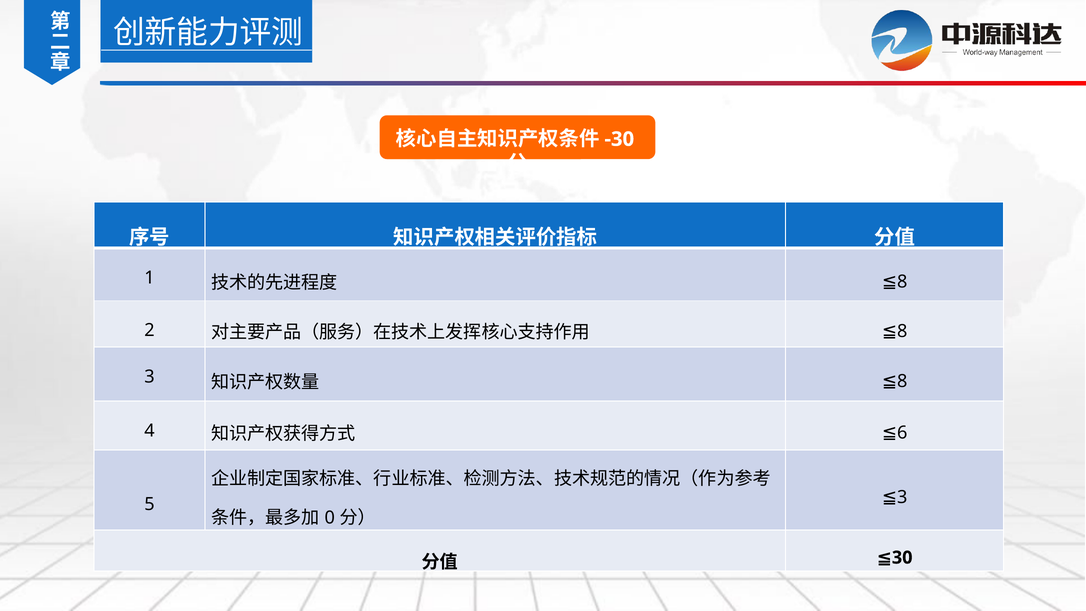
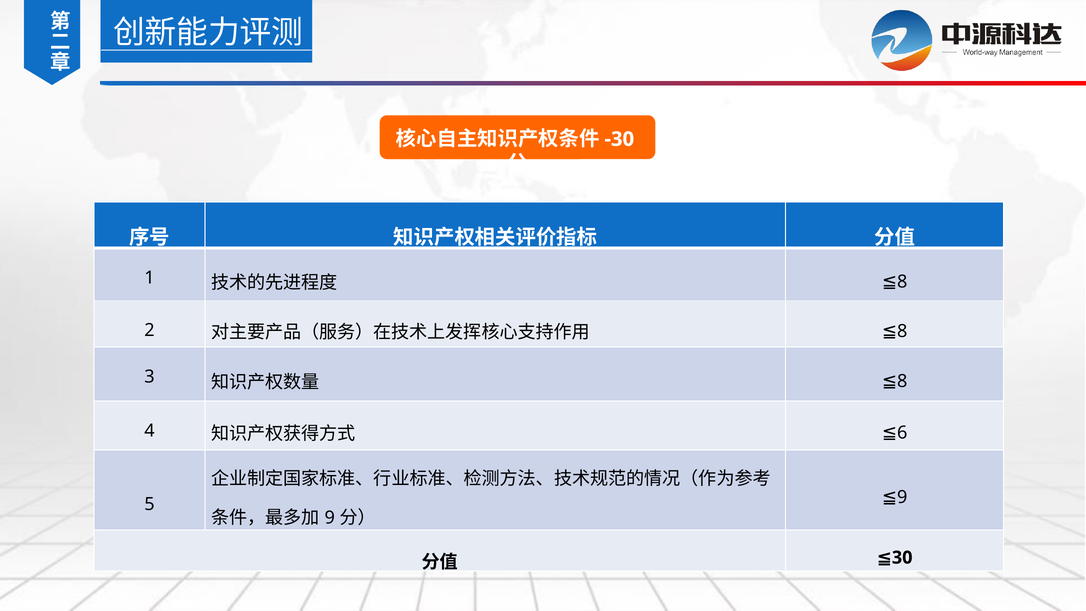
3 at (902, 497): 3 -> 9
0 at (330, 518): 0 -> 9
